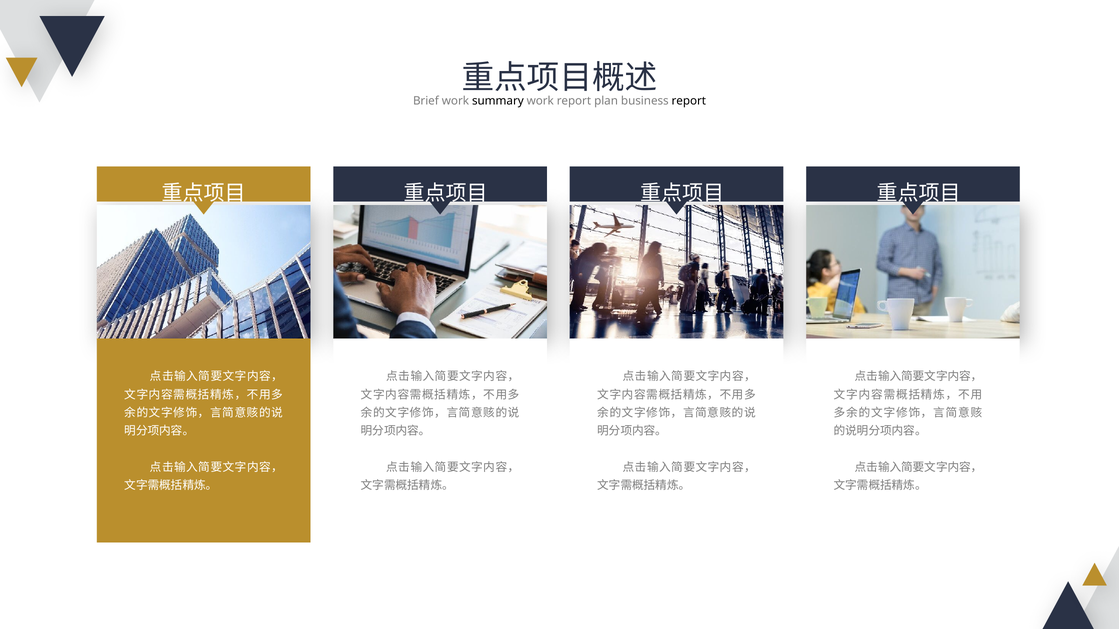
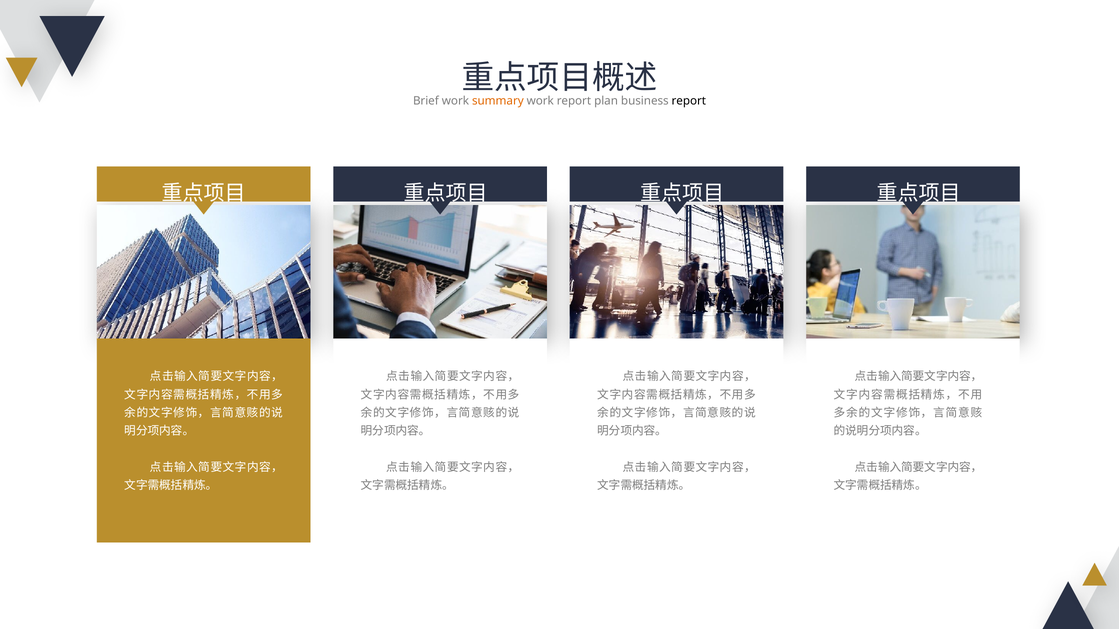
summary colour: black -> orange
